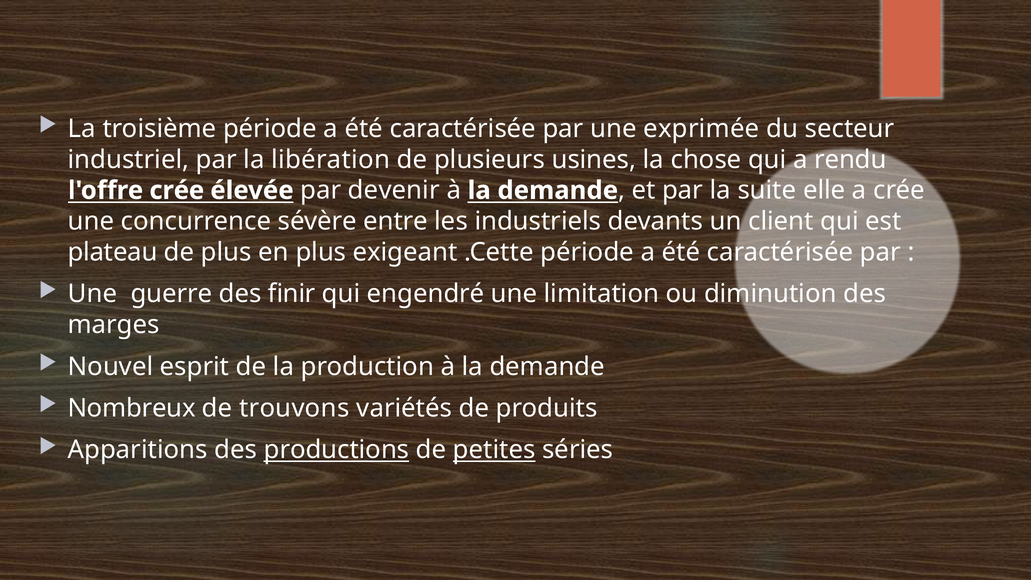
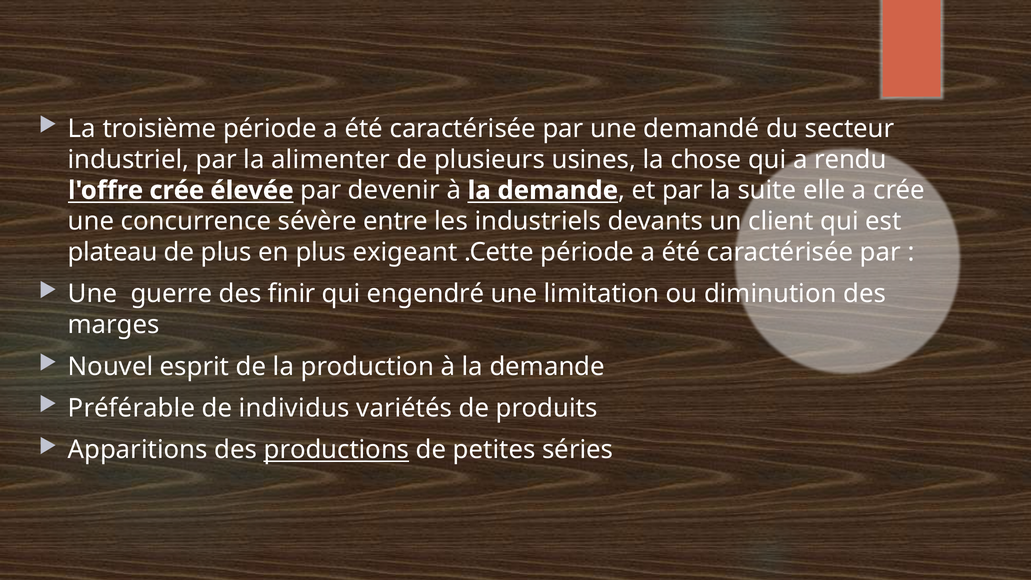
exprimée: exprimée -> demandé
libération: libération -> alimenter
Nombreux: Nombreux -> Préférable
trouvons: trouvons -> individus
petites underline: present -> none
